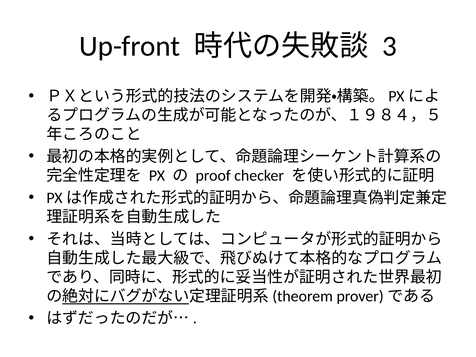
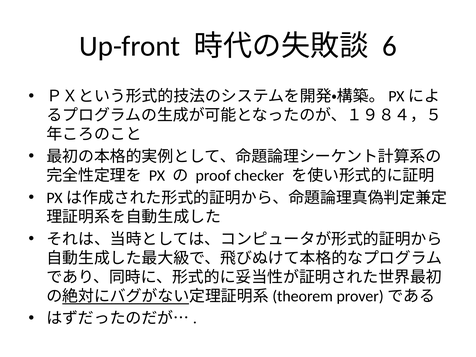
3: 3 -> 6
